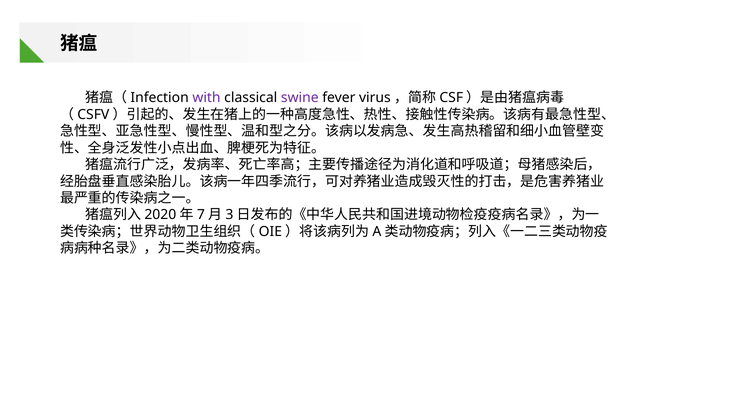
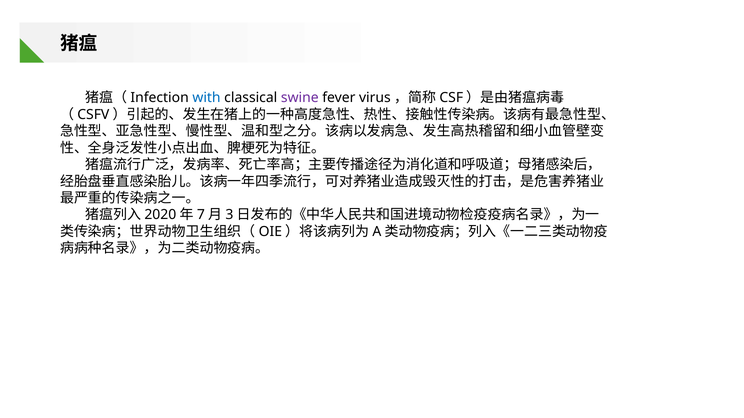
with colour: purple -> blue
